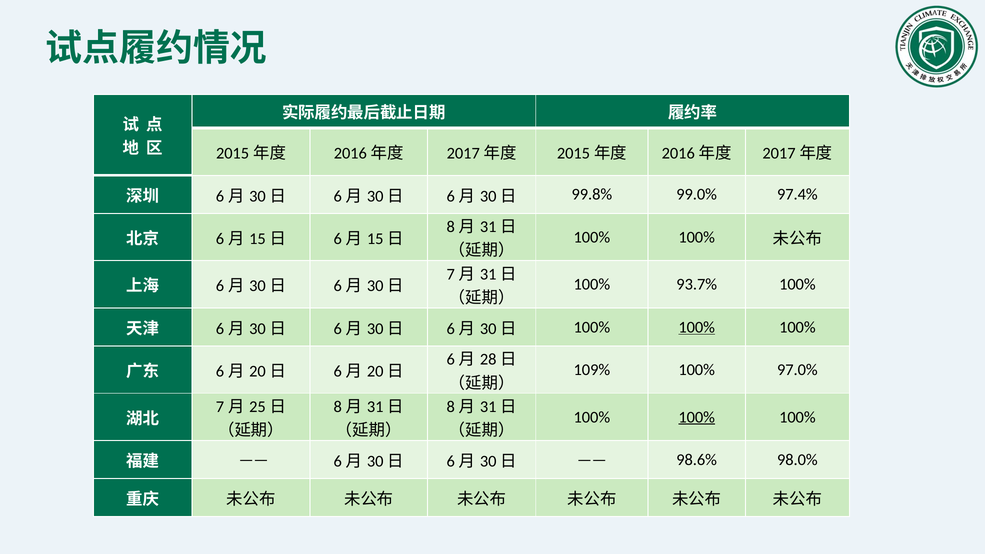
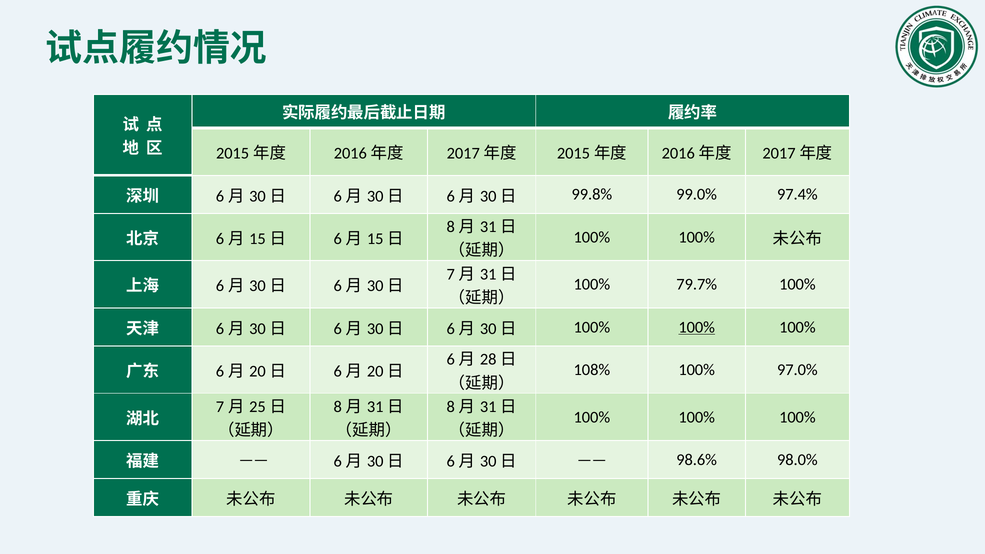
93.7%: 93.7% -> 79.7%
109%: 109% -> 108%
100% at (697, 417) underline: present -> none
